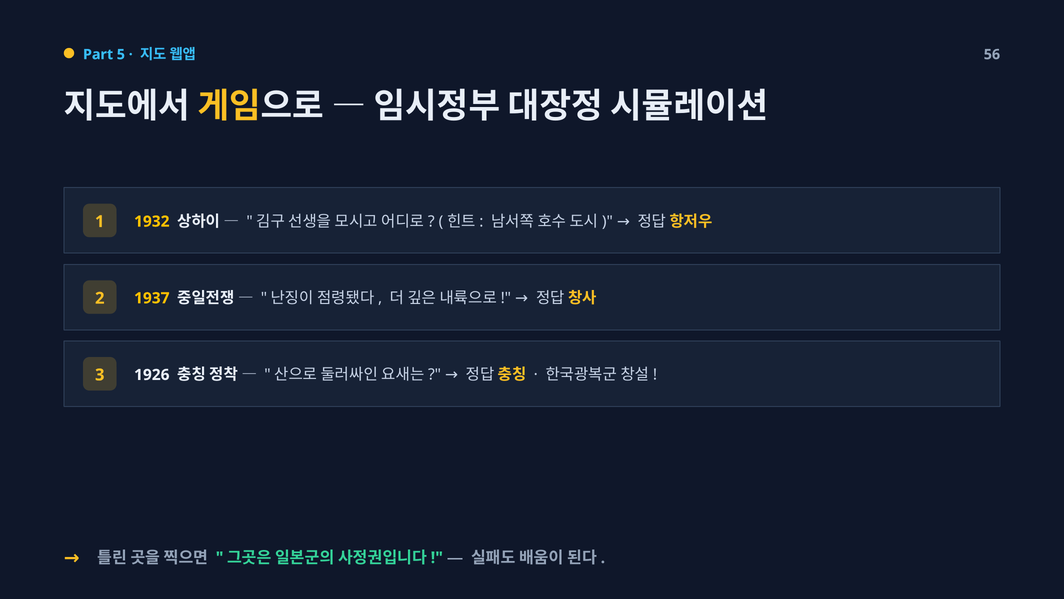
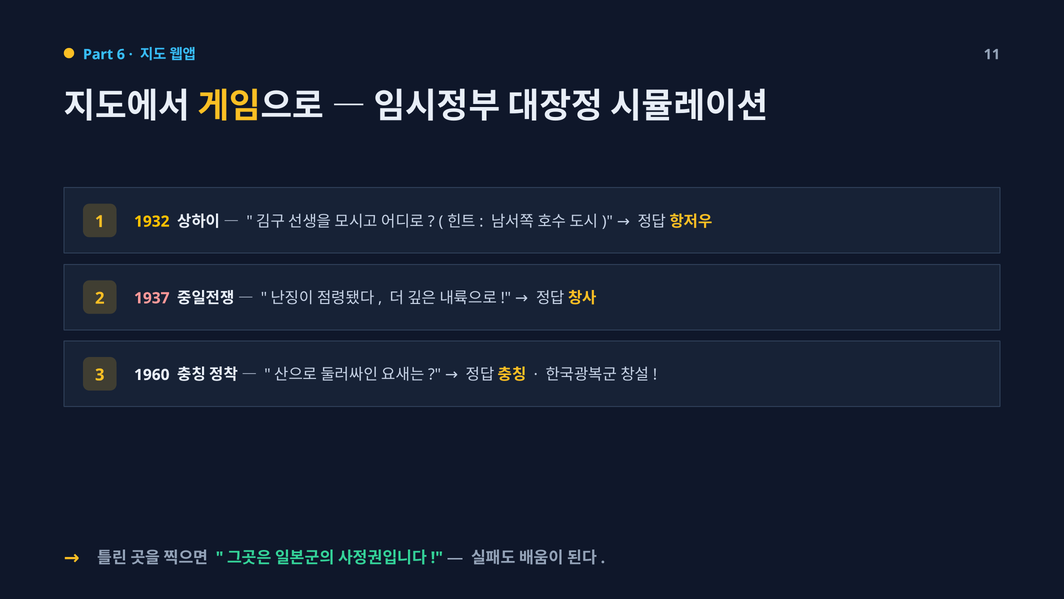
5: 5 -> 6
56: 56 -> 11
1937 colour: yellow -> pink
1926: 1926 -> 1960
